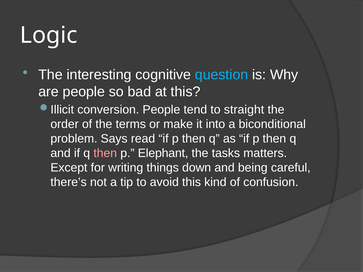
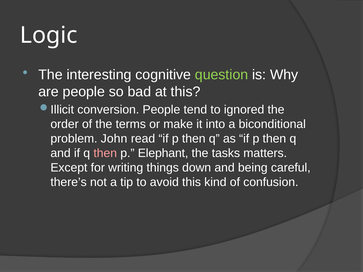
question colour: light blue -> light green
straight: straight -> ignored
Says: Says -> John
